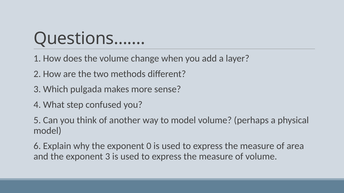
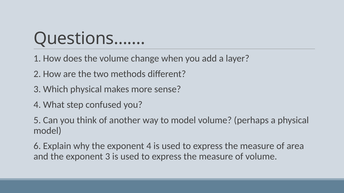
Which pulgada: pulgada -> physical
exponent 0: 0 -> 4
